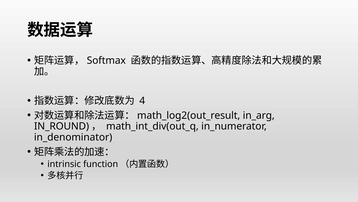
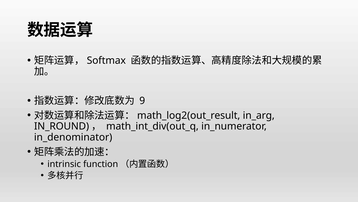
4: 4 -> 9
